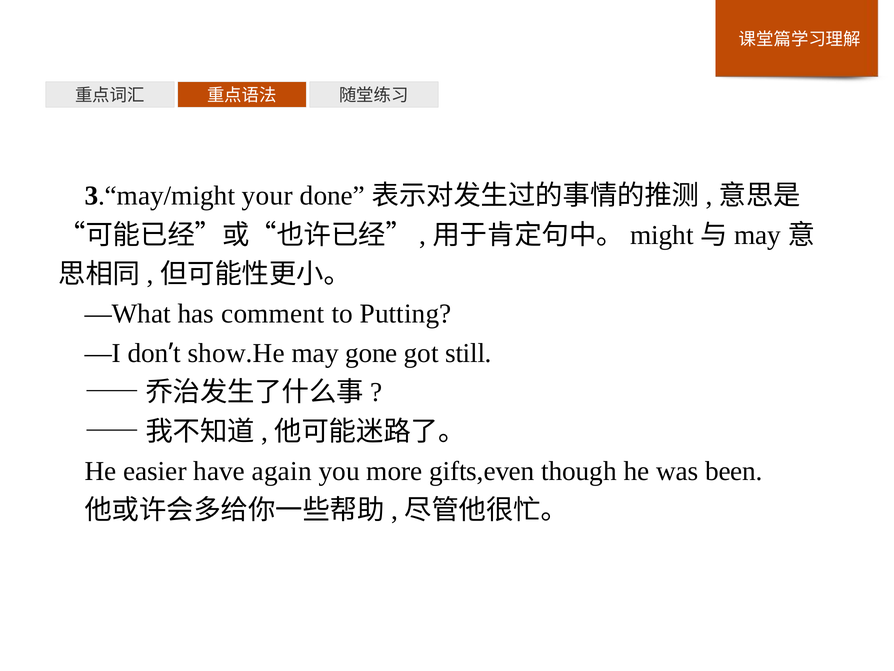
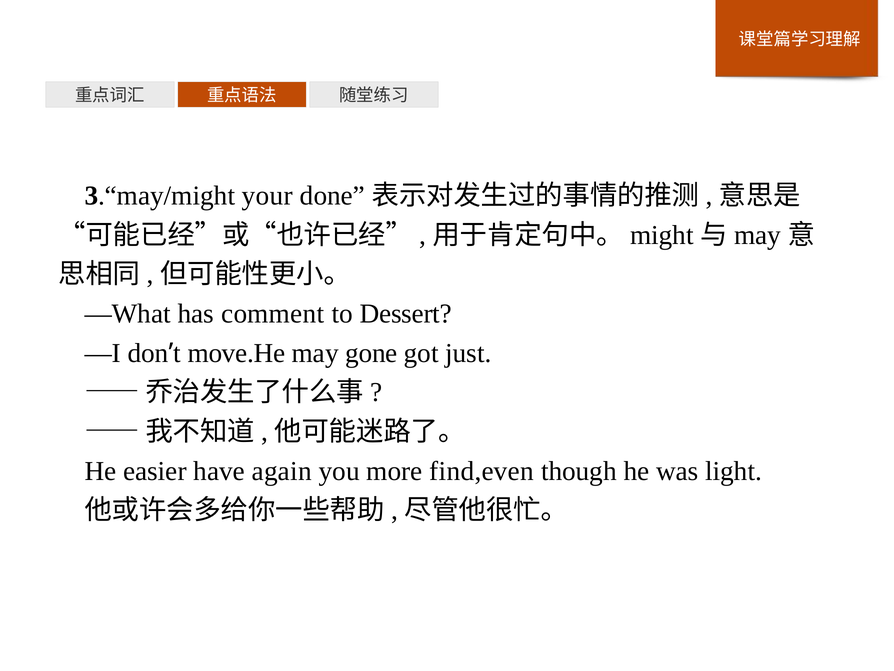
Putting: Putting -> Dessert
show.He: show.He -> move.He
still: still -> just
gifts,even: gifts,even -> find,even
been: been -> light
